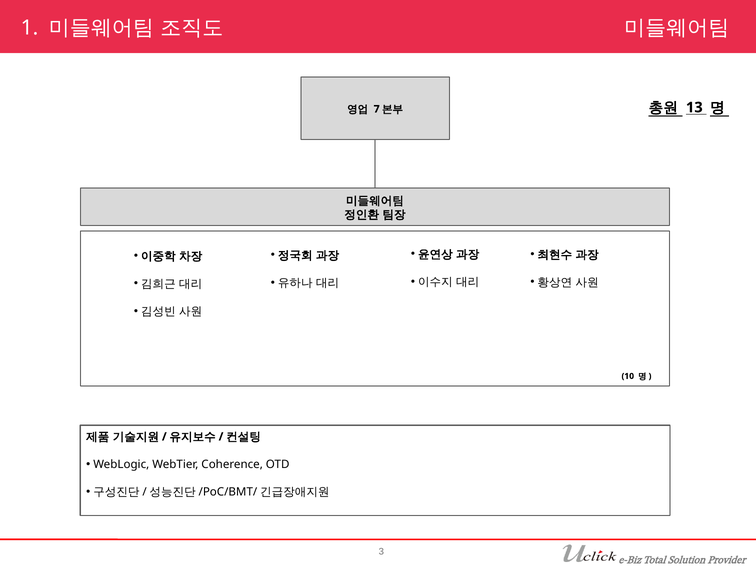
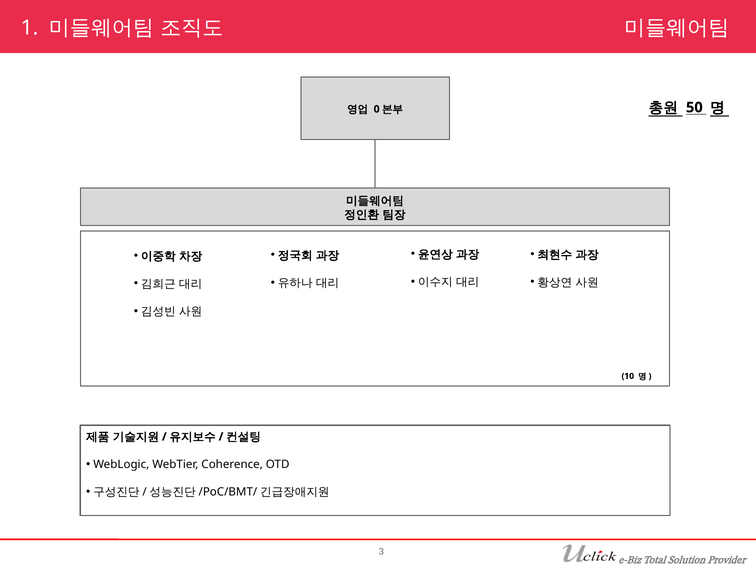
13: 13 -> 50
7: 7 -> 0
